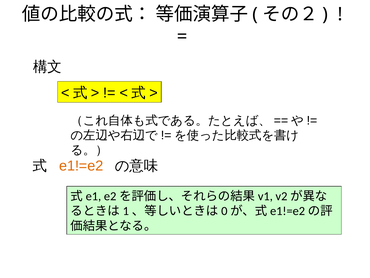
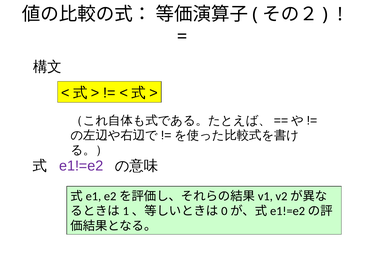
e1!=e2 colour: orange -> purple
